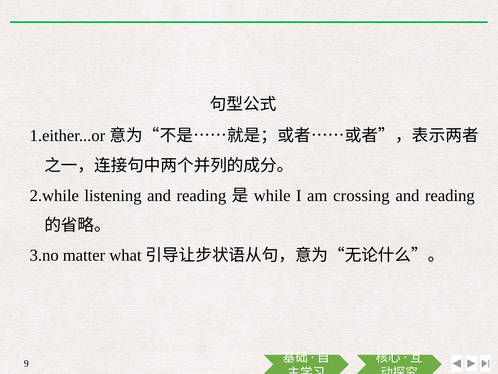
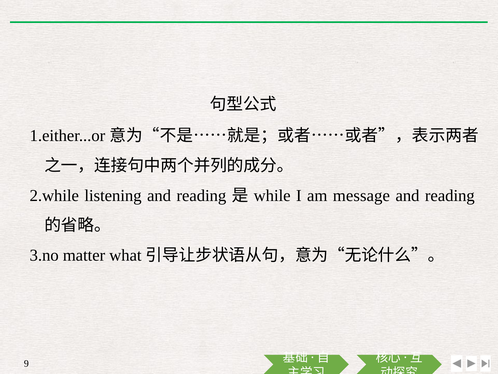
crossing: crossing -> message
